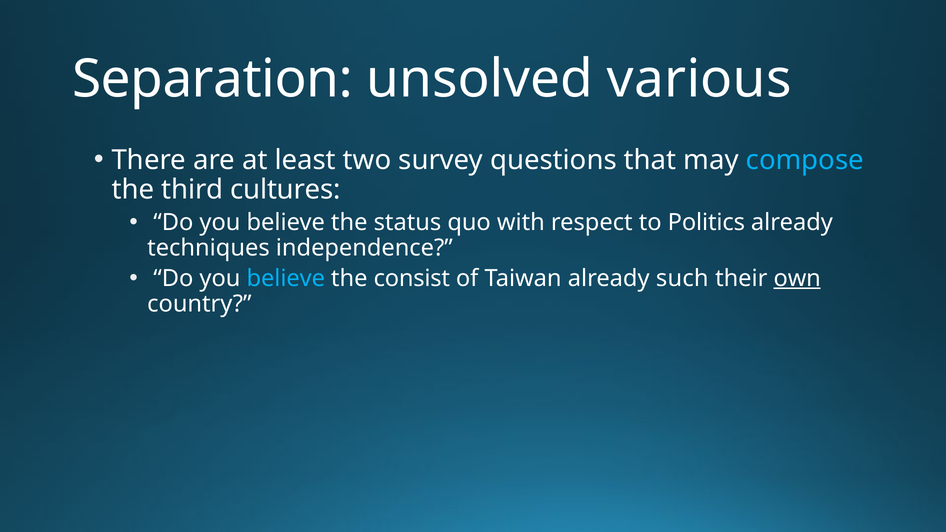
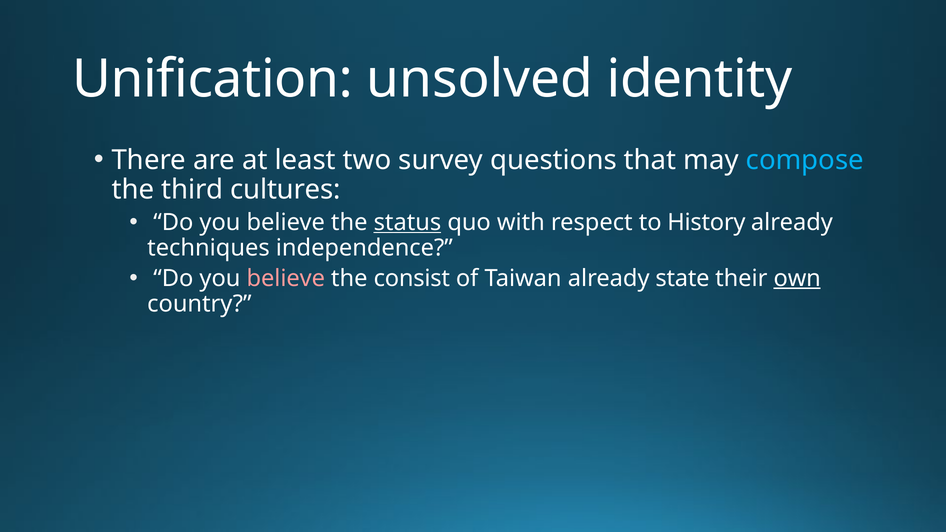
Separation: Separation -> Unification
various: various -> identity
status underline: none -> present
Politics: Politics -> History
believe at (286, 278) colour: light blue -> pink
such: such -> state
